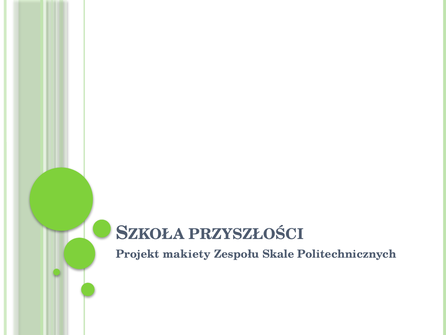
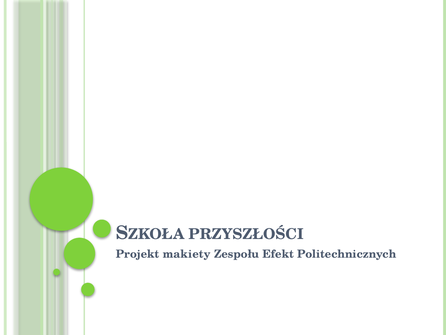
Skale: Skale -> Efekt
